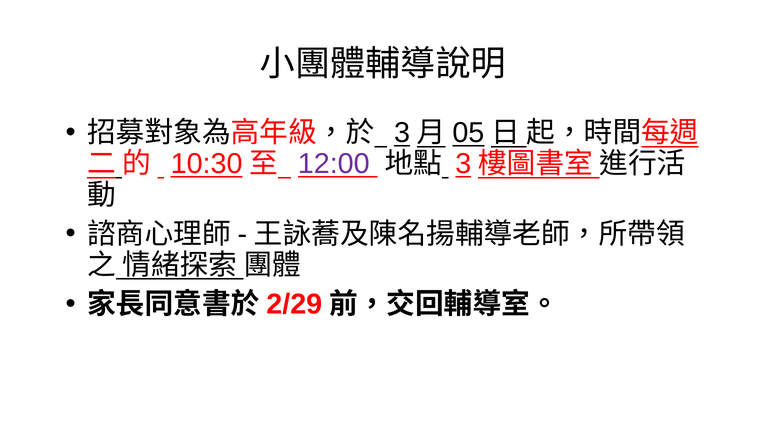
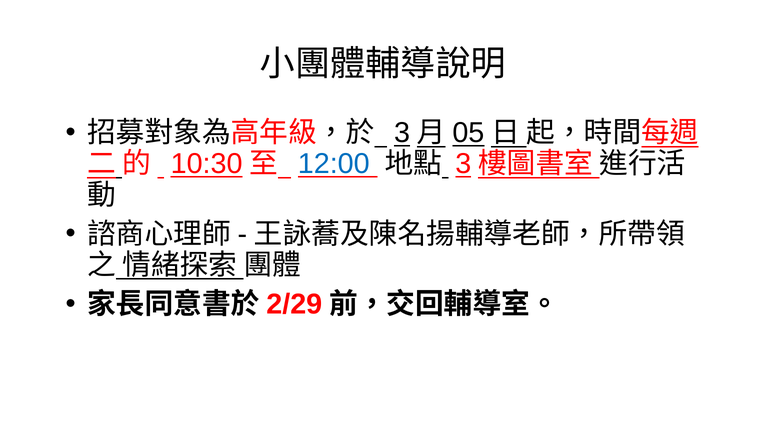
12:00 colour: purple -> blue
